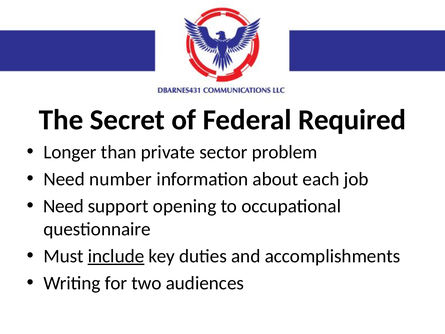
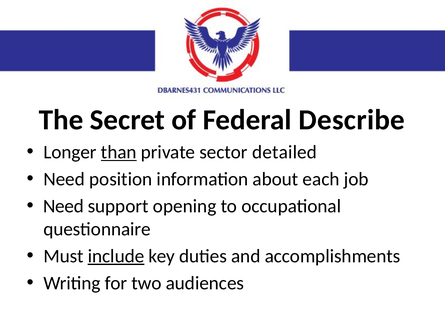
Required: Required -> Describe
than underline: none -> present
problem: problem -> detailed
number: number -> position
